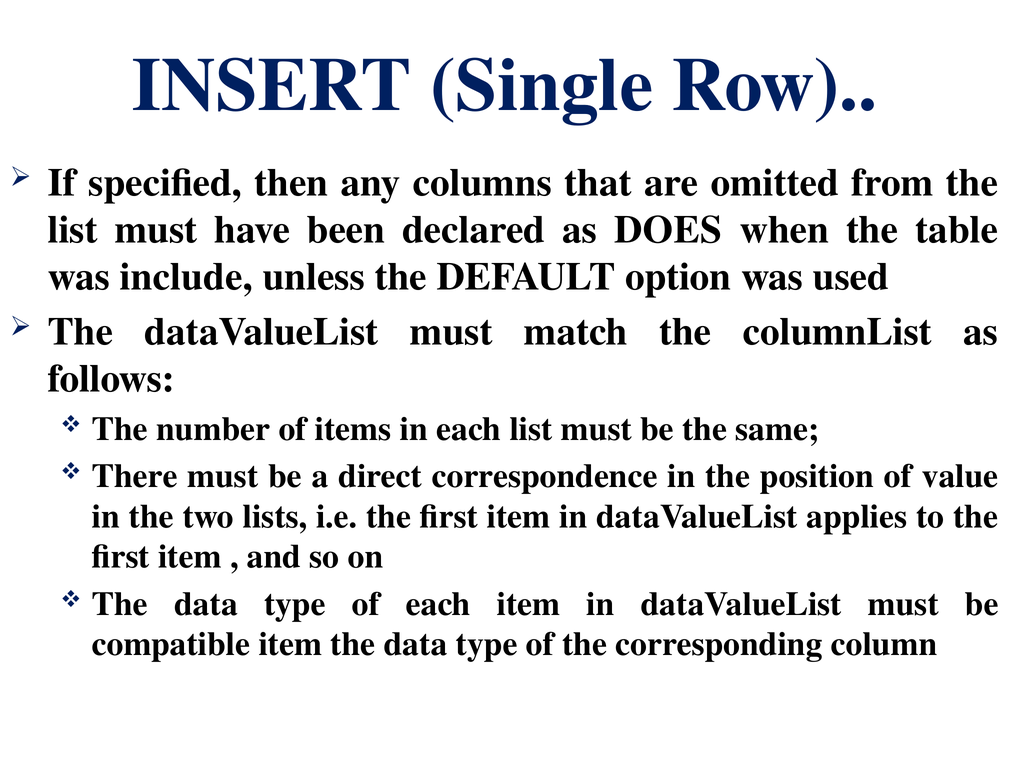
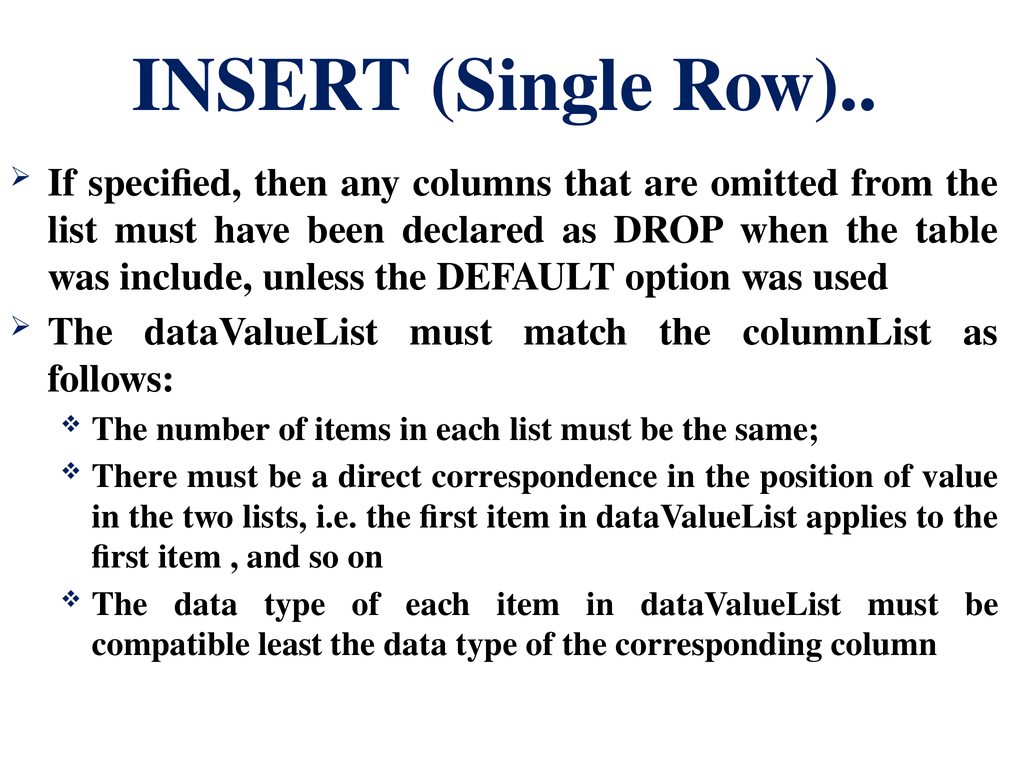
DOES: DOES -> DROP
compatible item: item -> least
